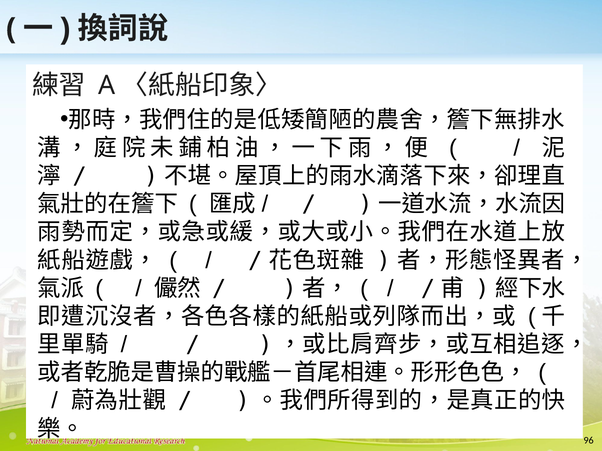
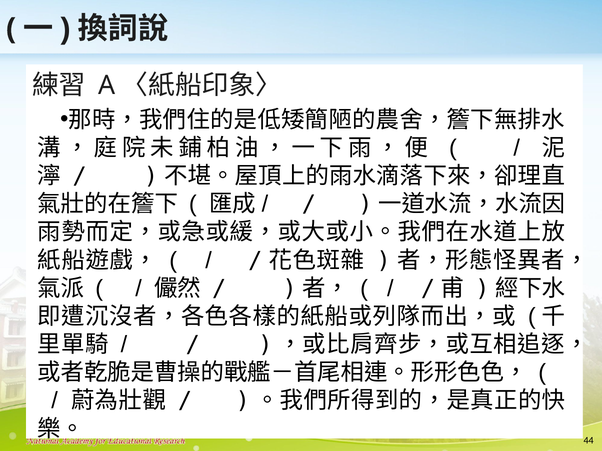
96: 96 -> 44
